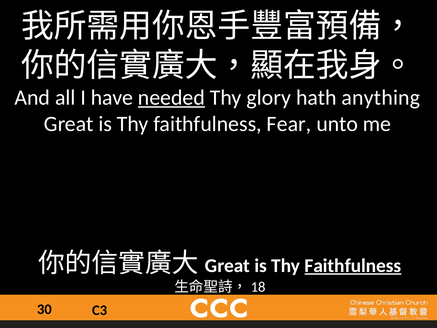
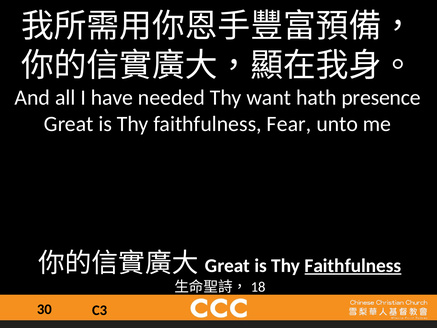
needed underline: present -> none
glory: glory -> want
anything: anything -> presence
